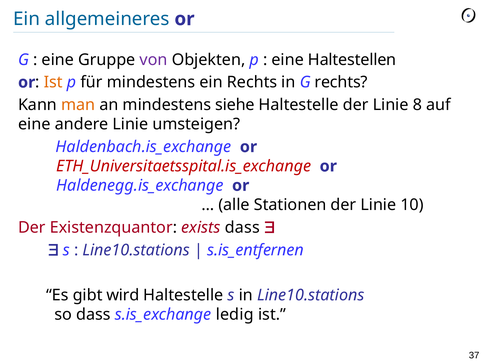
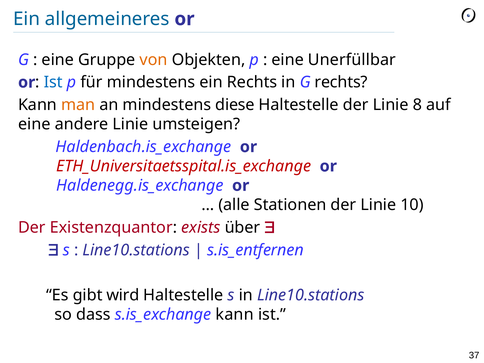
von colour: purple -> orange
Haltestellen: Haltestellen -> Unerfüllbar
Ist at (53, 82) colour: orange -> blue
siehe: siehe -> diese
exists dass: dass -> über
s.is_exchange ledig: ledig -> kann
